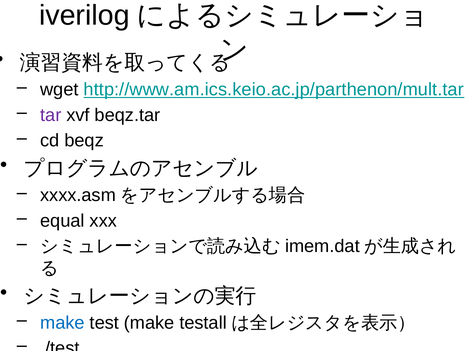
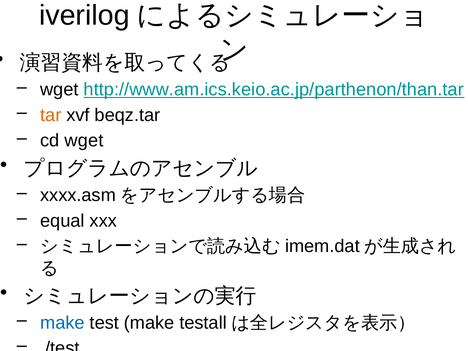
http://www.am.ics.keio.ac.jp/parthenon/mult.tar: http://www.am.ics.keio.ac.jp/parthenon/mult.tar -> http://www.am.ics.keio.ac.jp/parthenon/than.tar
tar colour: purple -> orange
cd beqz: beqz -> wget
